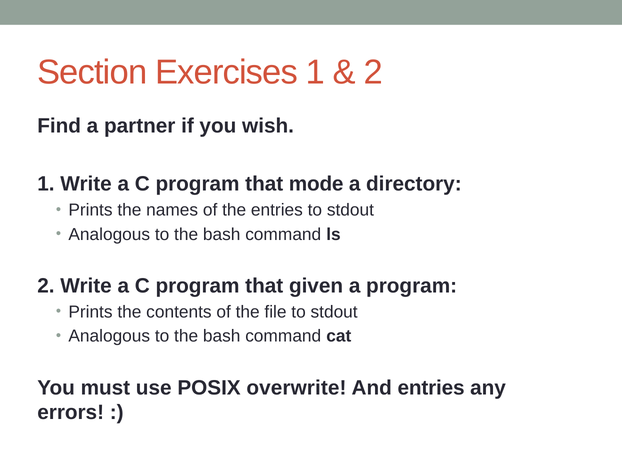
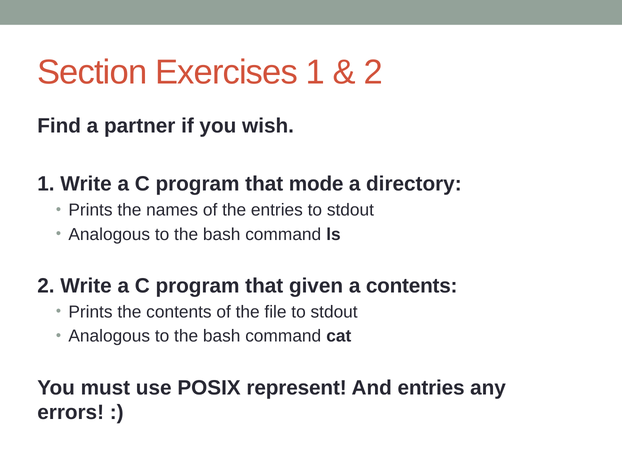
a program: program -> contents
overwrite: overwrite -> represent
